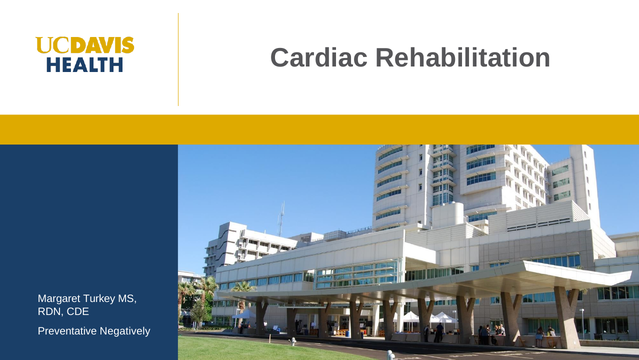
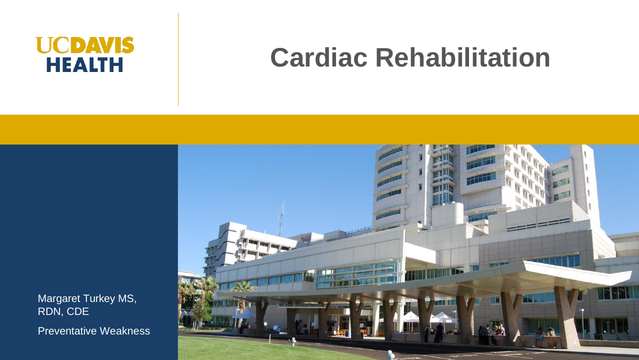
Negatively: Negatively -> Weakness
